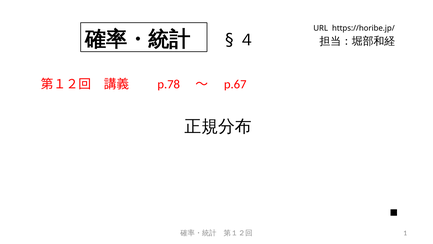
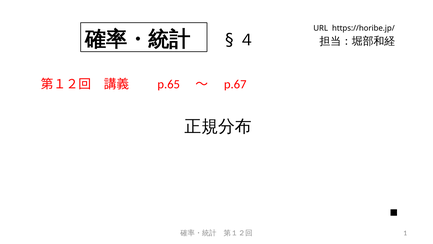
p.78: p.78 -> p.65
